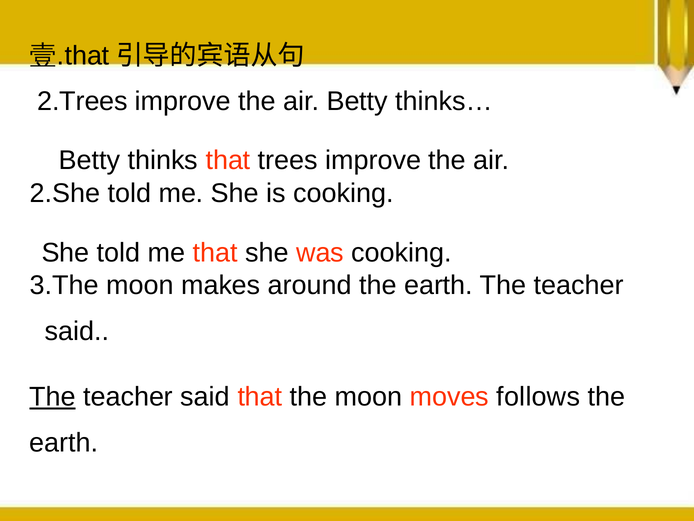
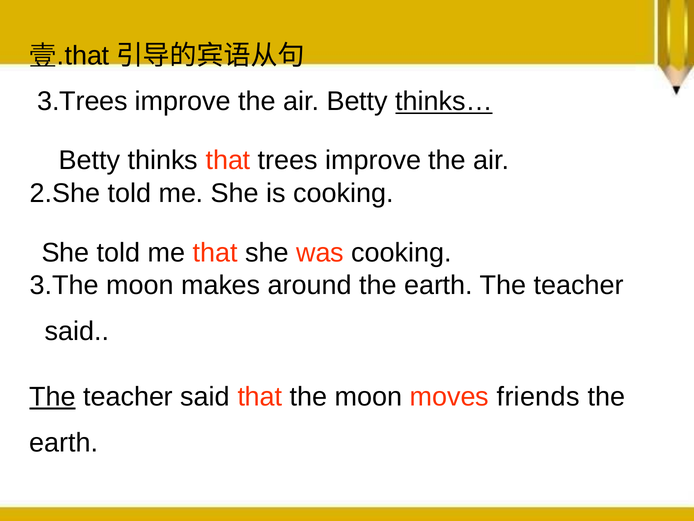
2.Trees: 2.Trees -> 3.Trees
thinks… underline: none -> present
follows: follows -> friends
